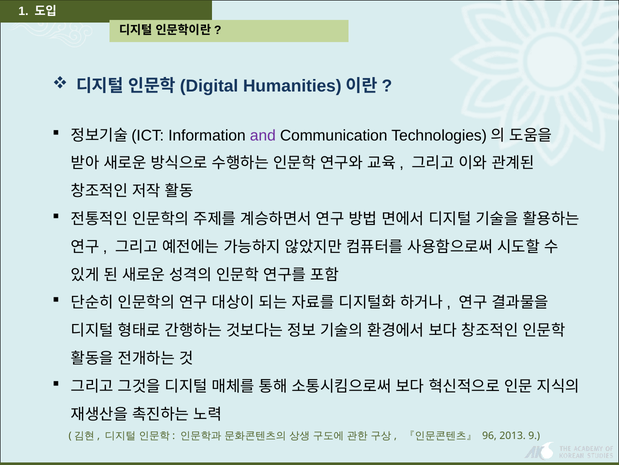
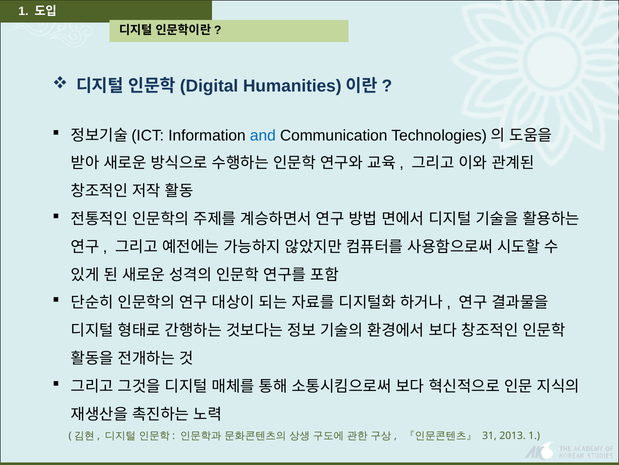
and colour: purple -> blue
96: 96 -> 31
2013 9: 9 -> 1
